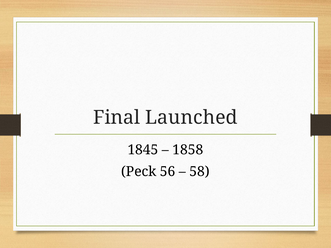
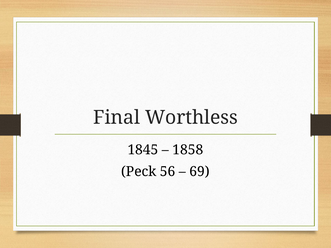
Launched: Launched -> Worthless
58: 58 -> 69
